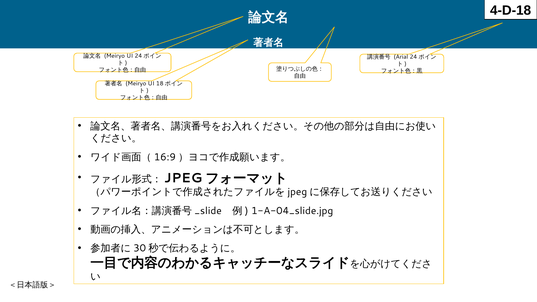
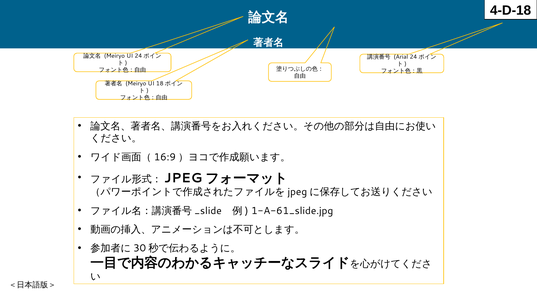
1-A-04_slide.jpg: 1-A-04_slide.jpg -> 1-A-61_slide.jpg
